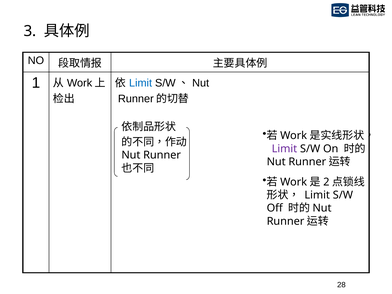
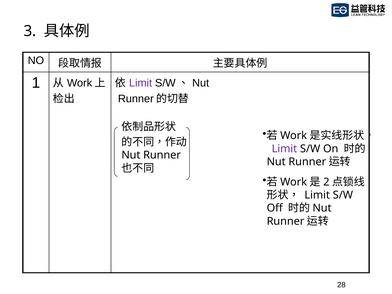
Limit at (141, 83) colour: blue -> purple
